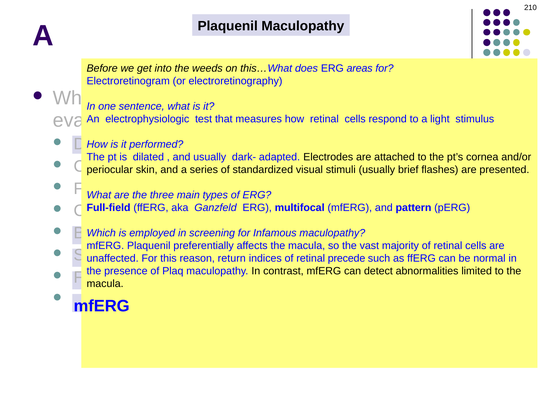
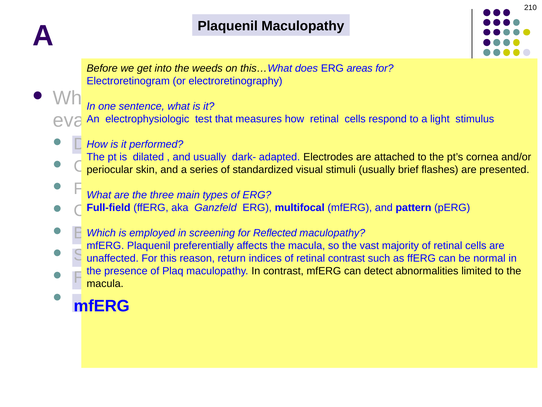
Infamous: Infamous -> Reflected
retinal precede: precede -> contrast
